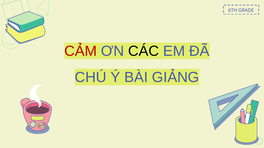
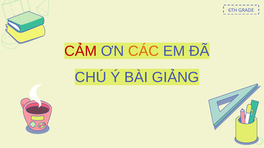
CÁC colour: black -> orange
